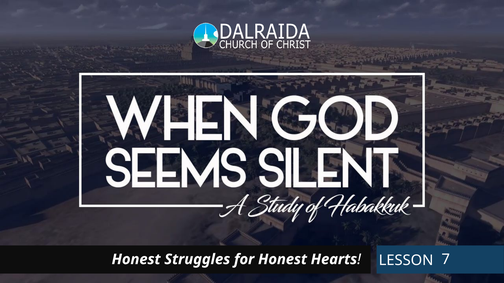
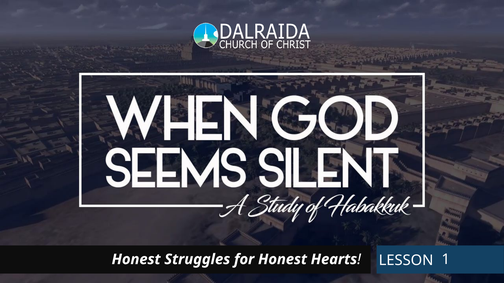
7: 7 -> 1
